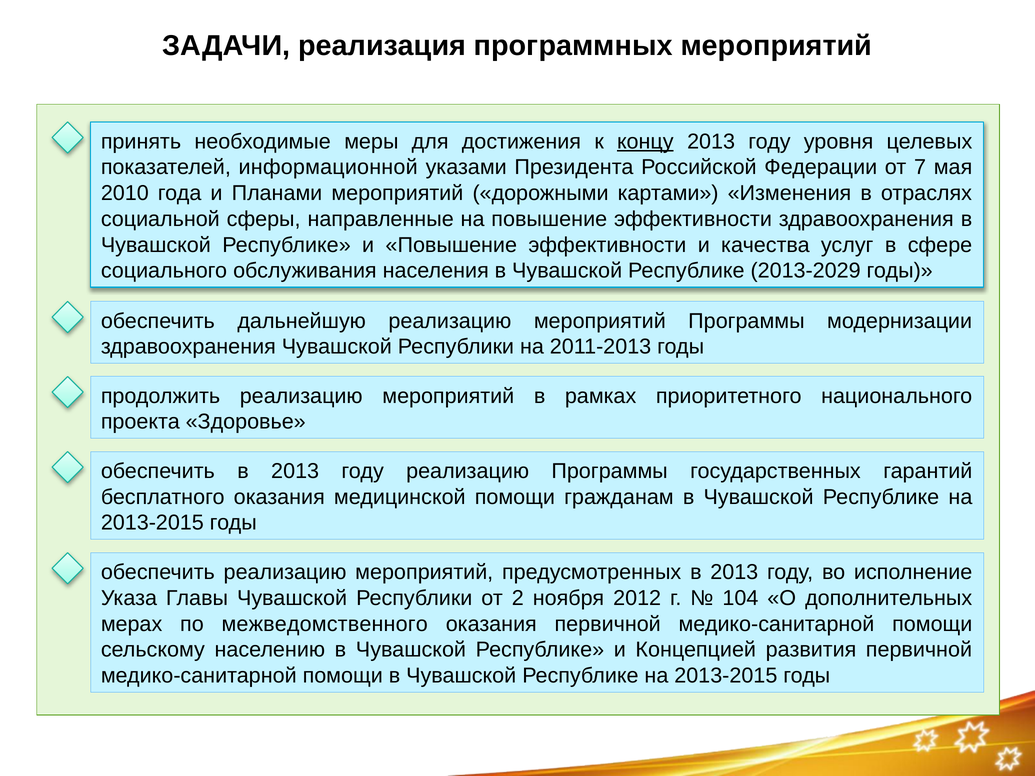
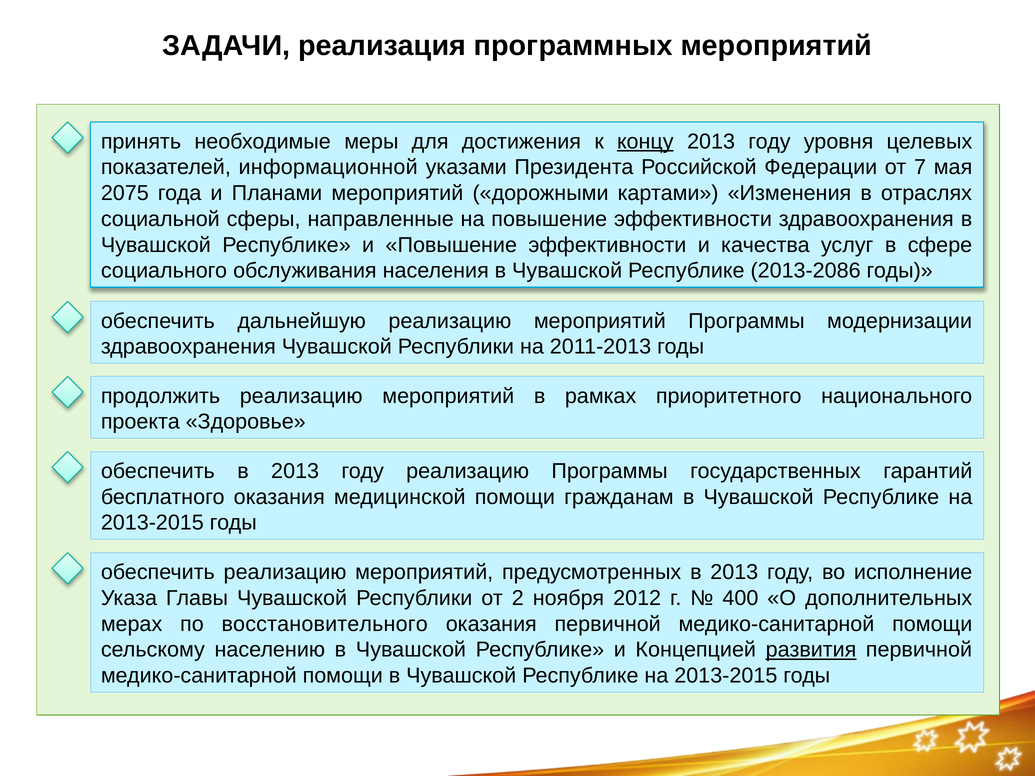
2010: 2010 -> 2075
2013-2029: 2013-2029 -> 2013-2086
104: 104 -> 400
межведомственного: межведомственного -> восстановительного
развития underline: none -> present
